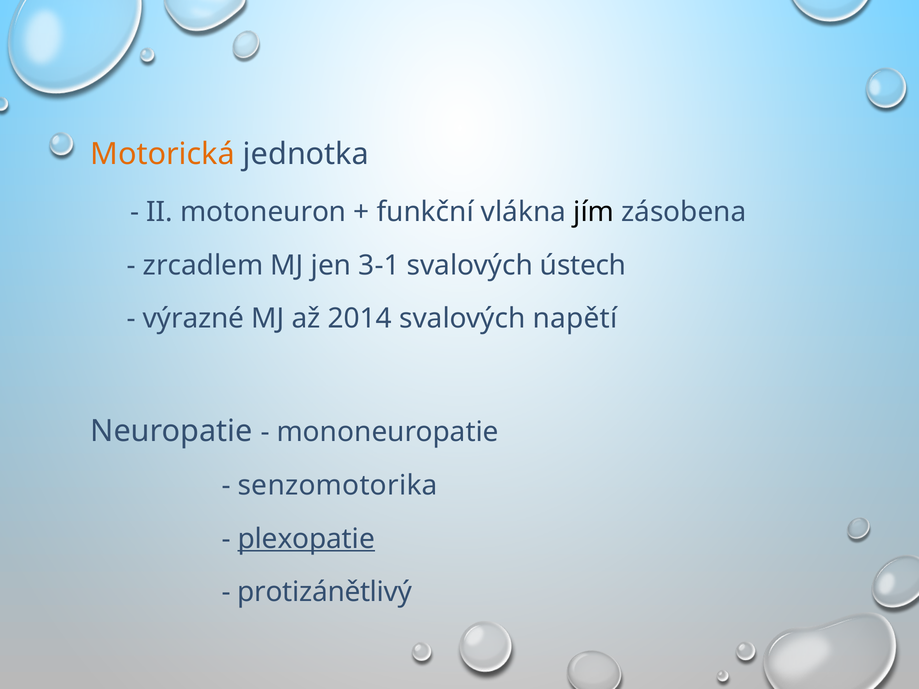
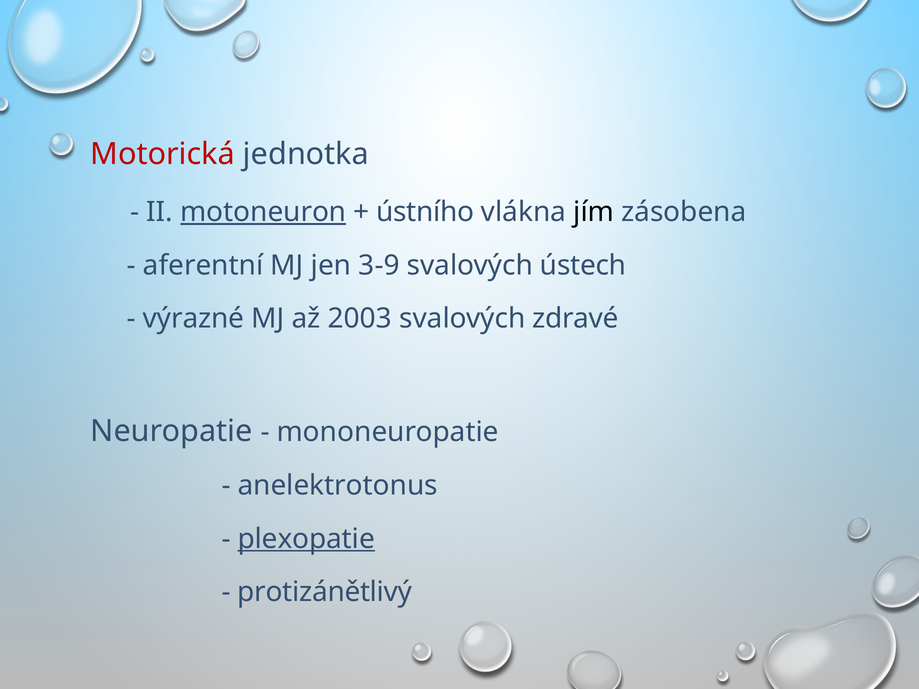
Motorická colour: orange -> red
motoneuron underline: none -> present
funkční: funkční -> ústního
zrcadlem: zrcadlem -> aferentní
3-1: 3-1 -> 3-9
2014: 2014 -> 2003
napětí: napětí -> zdravé
senzomotorika: senzomotorika -> anelektrotonus
